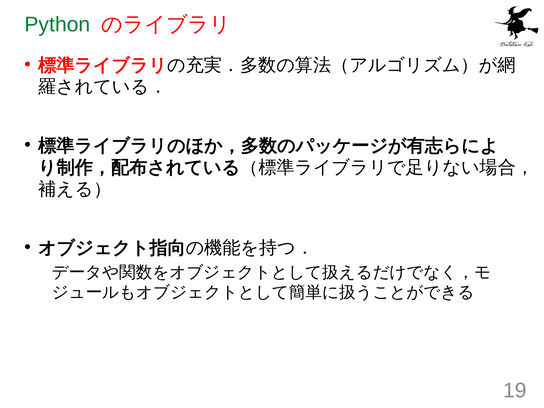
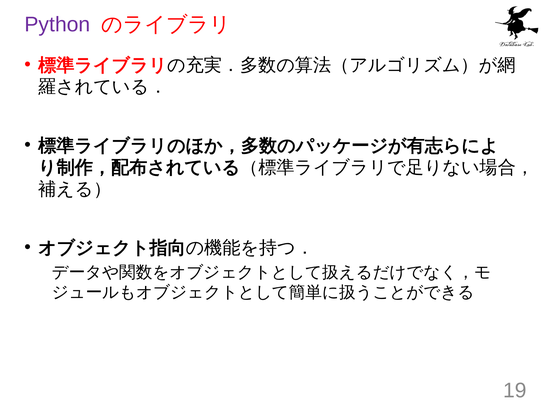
Python colour: green -> purple
